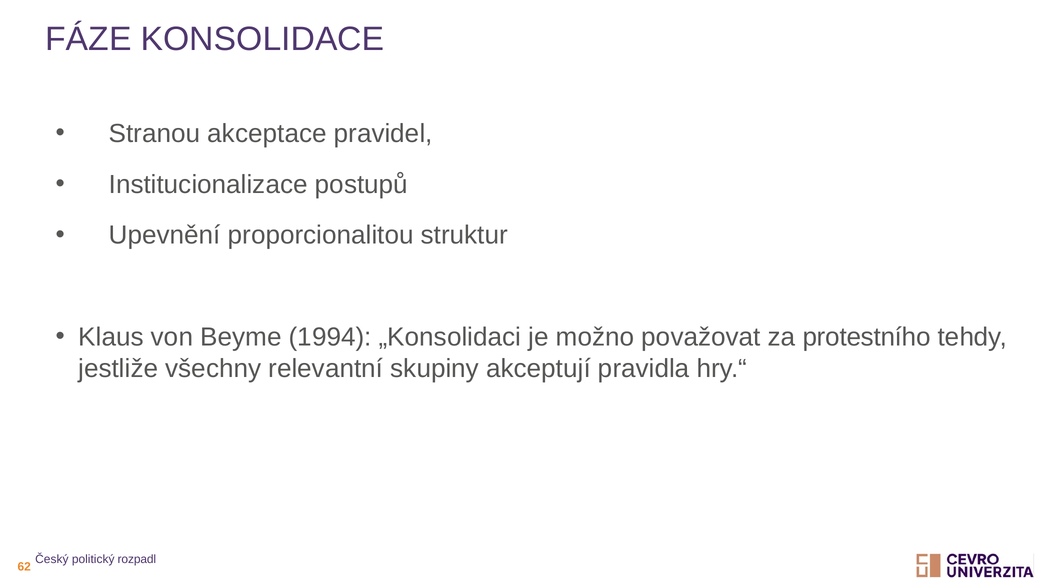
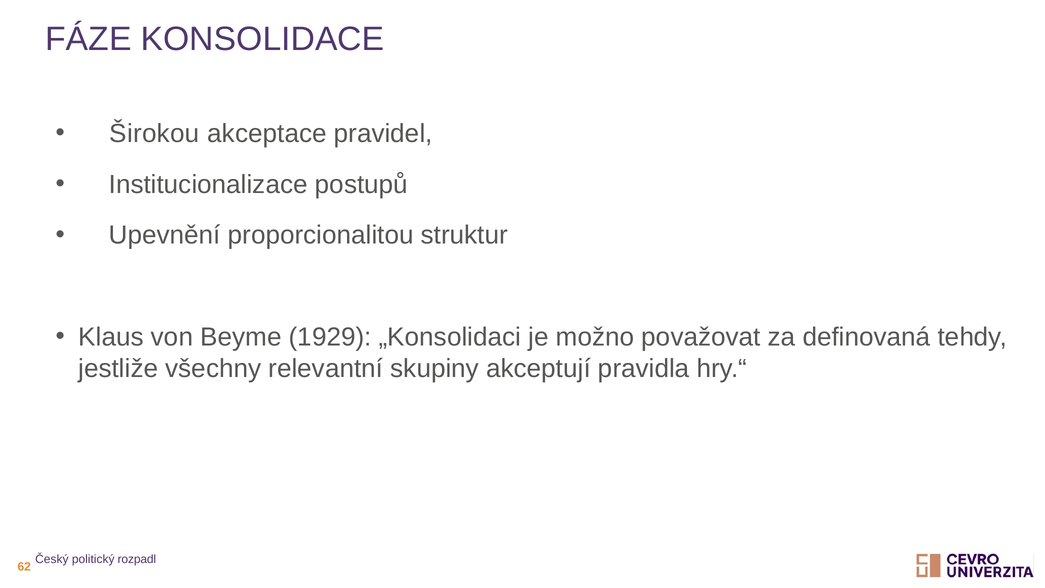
Stranou: Stranou -> Širokou
1994: 1994 -> 1929
protestního: protestního -> definovaná
